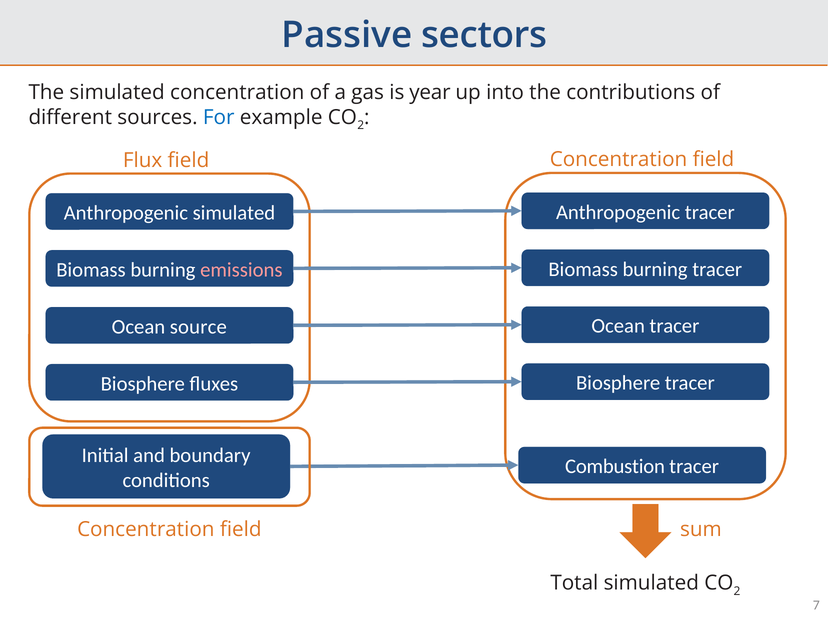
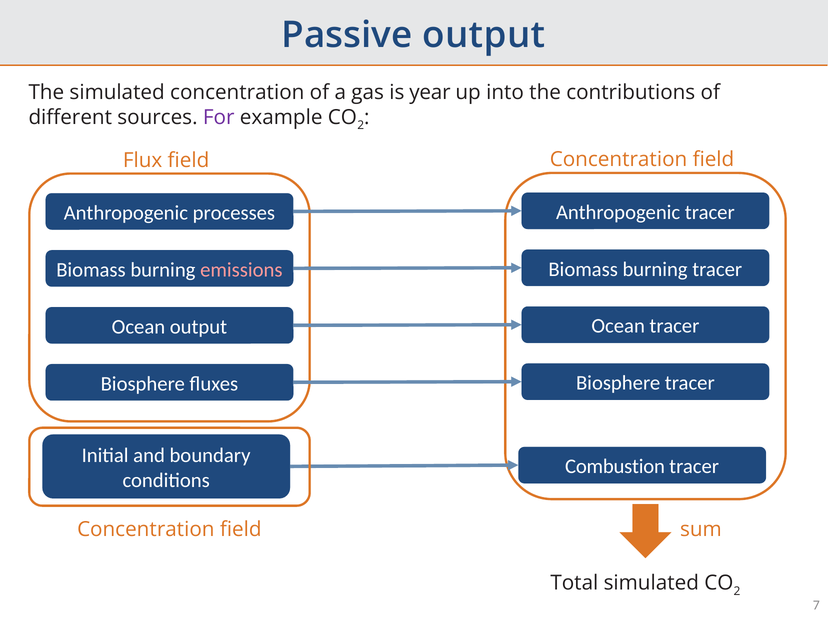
Passive sectors: sectors -> output
For colour: blue -> purple
Anthropogenic simulated: simulated -> processes
Ocean source: source -> output
